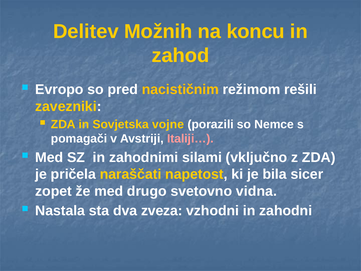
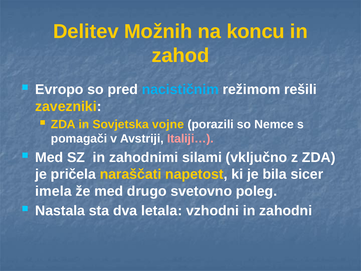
nacističnim colour: yellow -> light blue
zopet: zopet -> imela
vidna: vidna -> poleg
zveza: zveza -> letala
